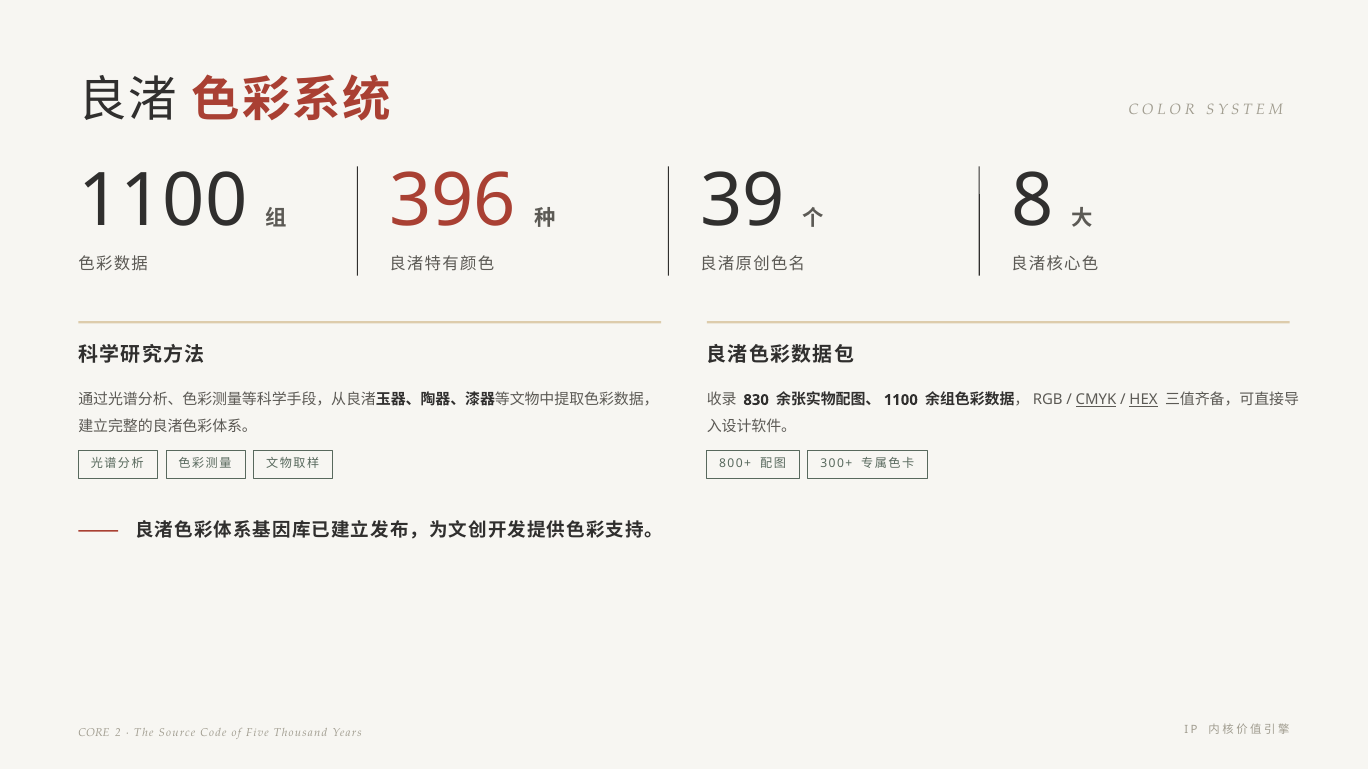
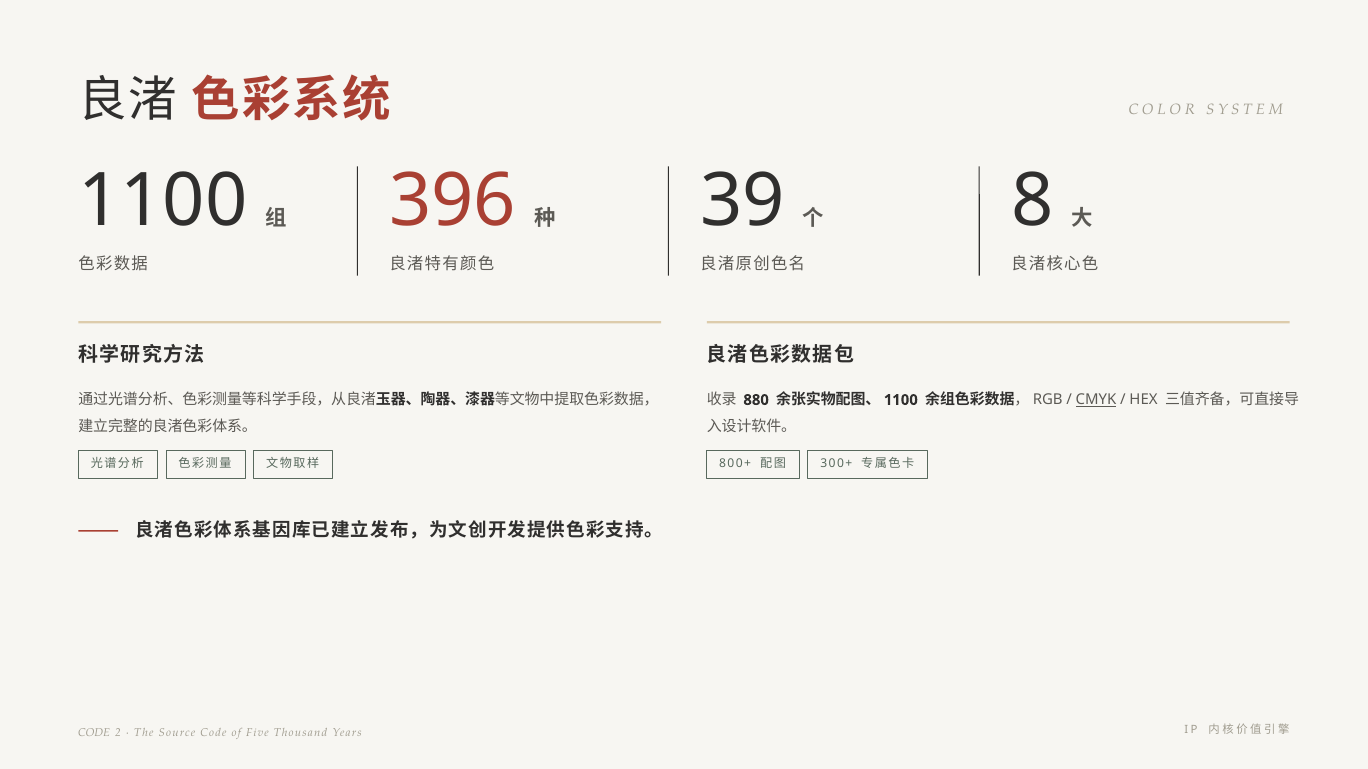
830: 830 -> 880
HEX underline: present -> none
CORE at (94, 733): CORE -> CODE
